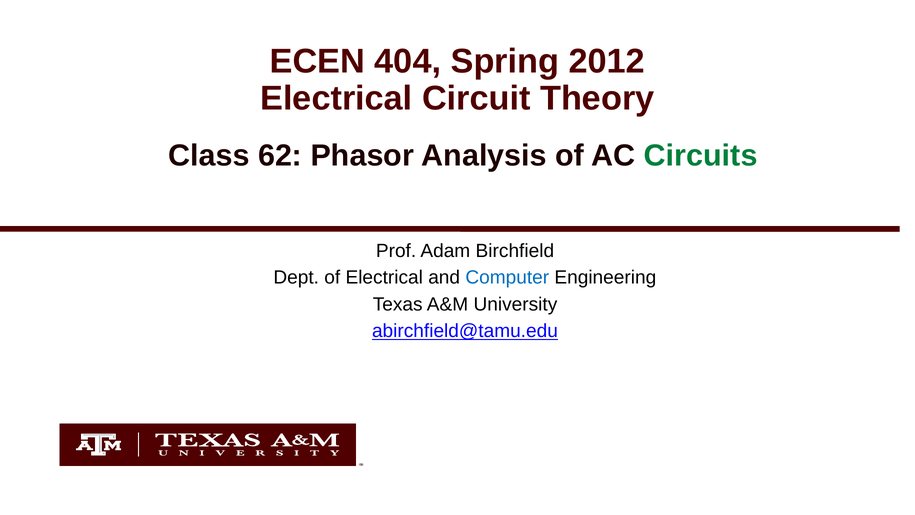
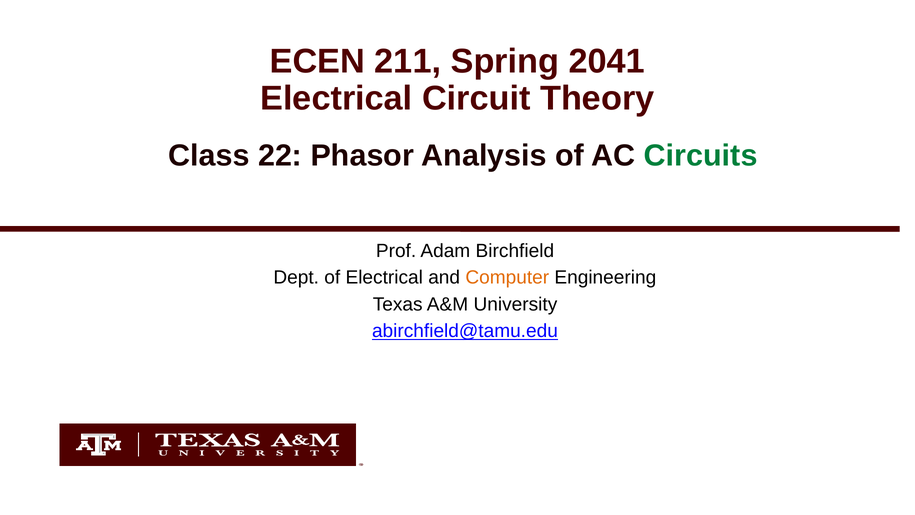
404: 404 -> 211
2012: 2012 -> 2041
62: 62 -> 22
Computer colour: blue -> orange
